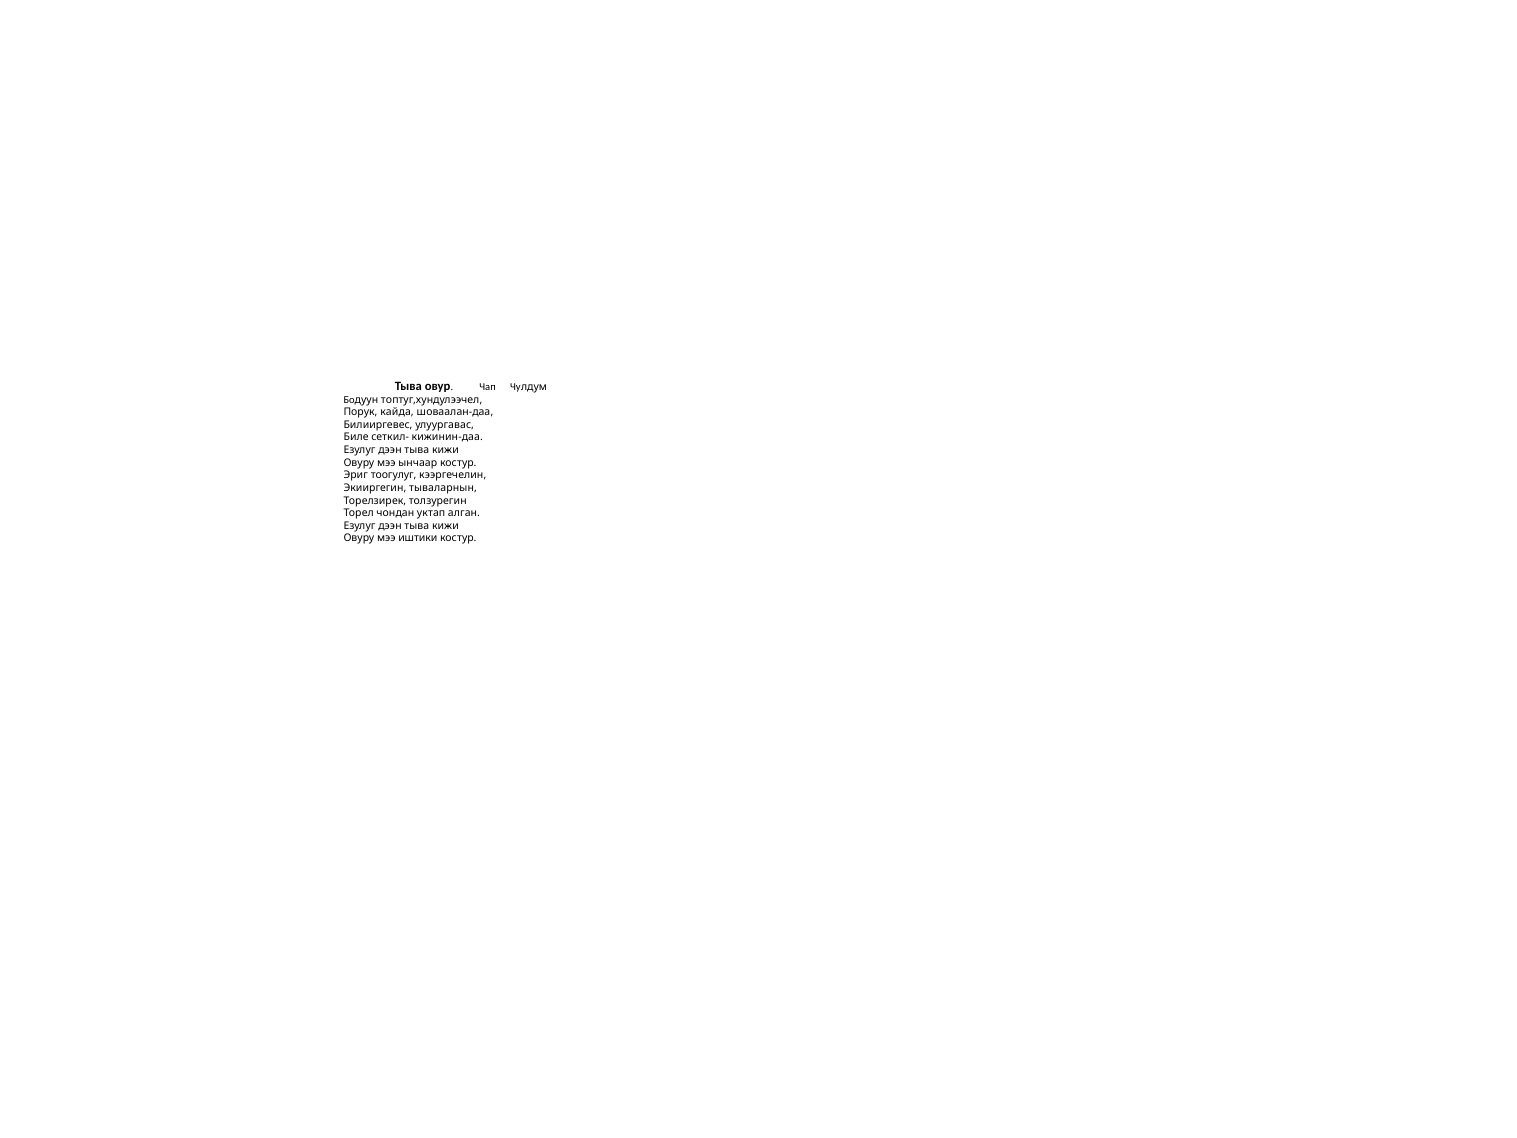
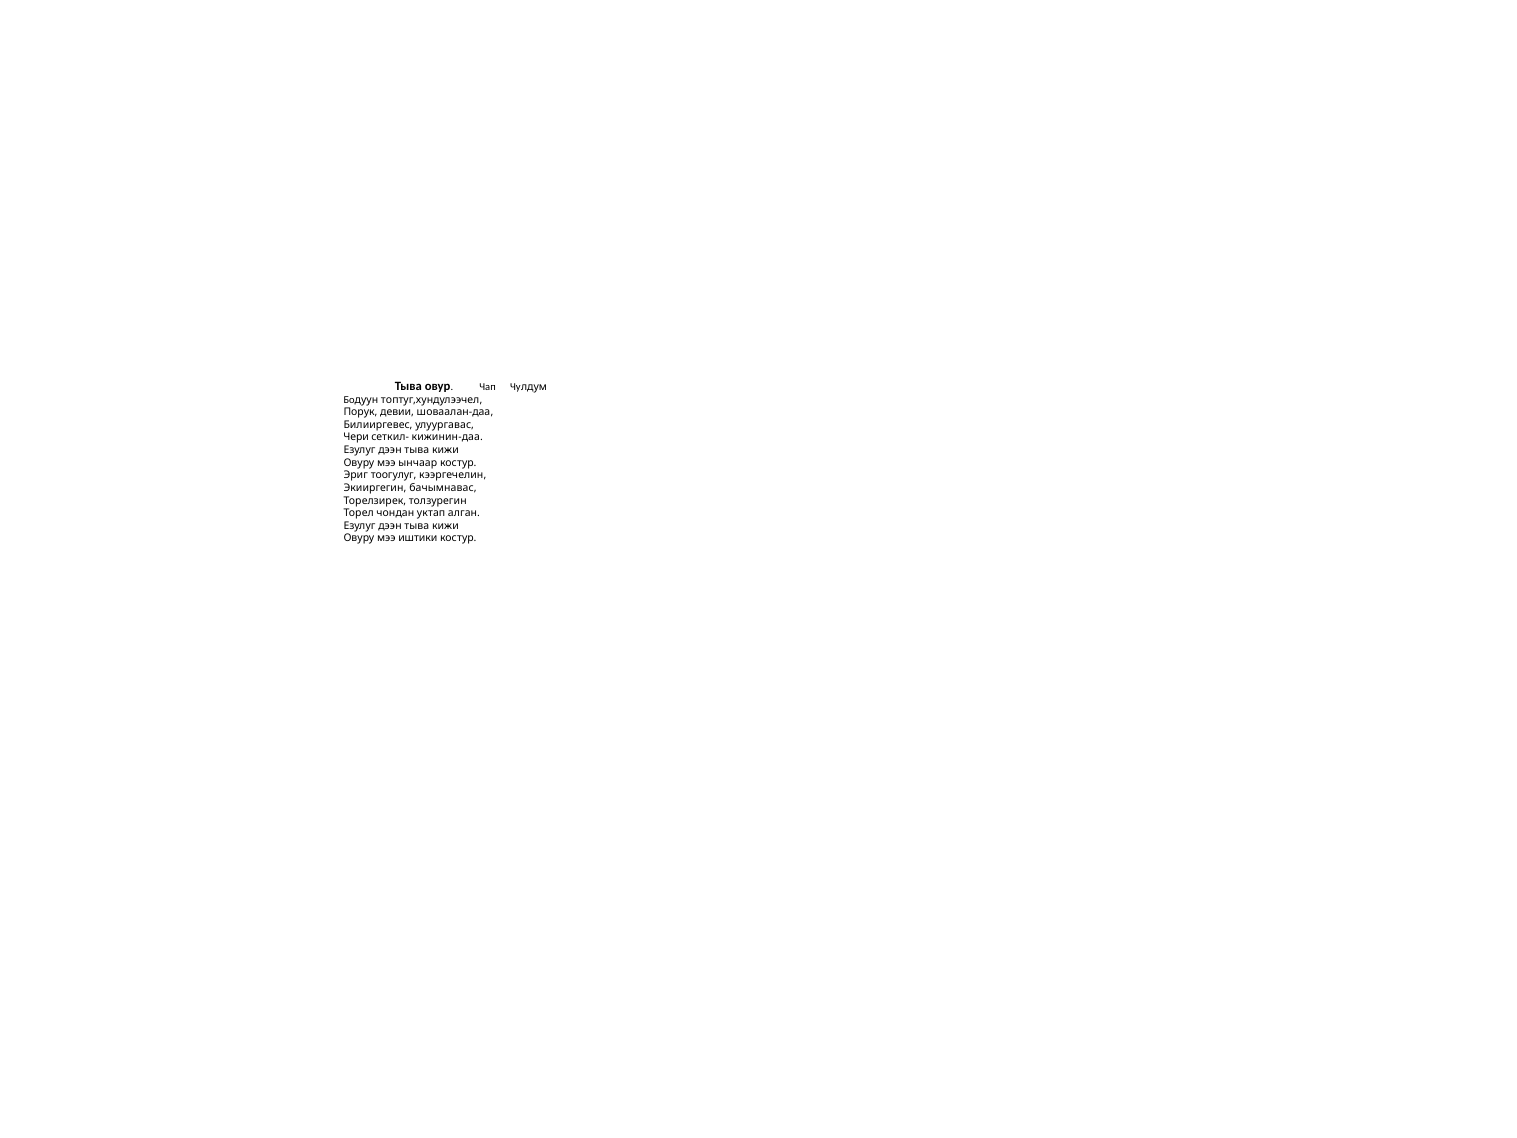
кайда: кайда -> девии
Биле: Биле -> Чери
тываларнын: тываларнын -> бачымнавас
